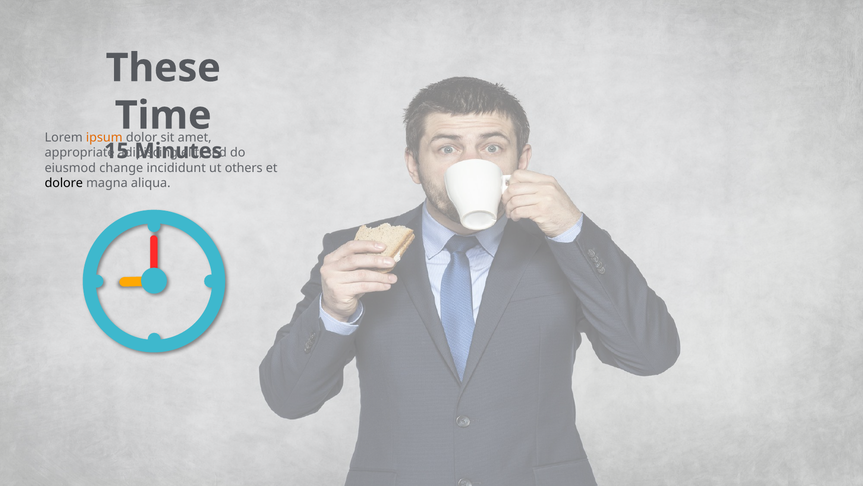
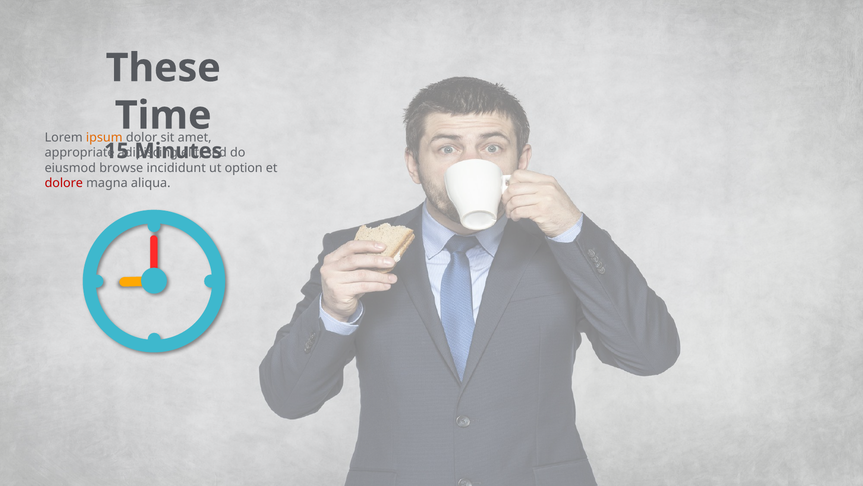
change: change -> browse
others: others -> option
dolore colour: black -> red
